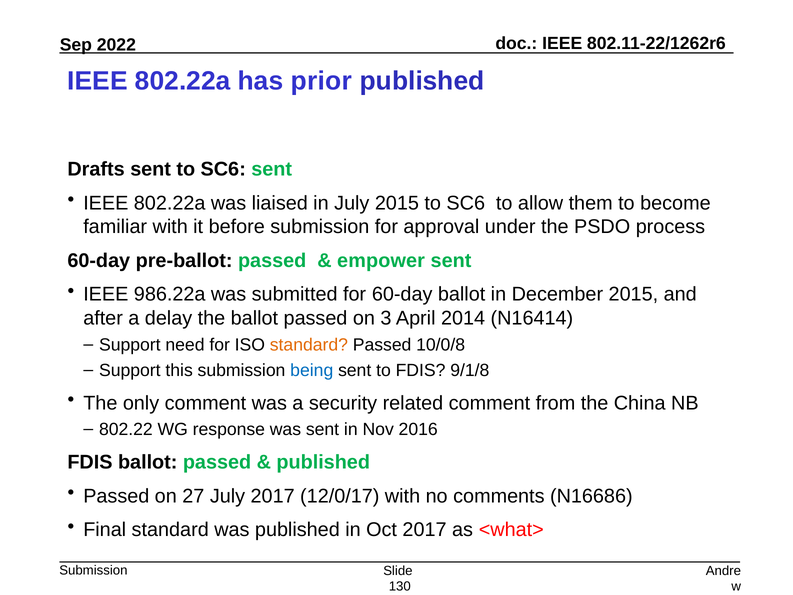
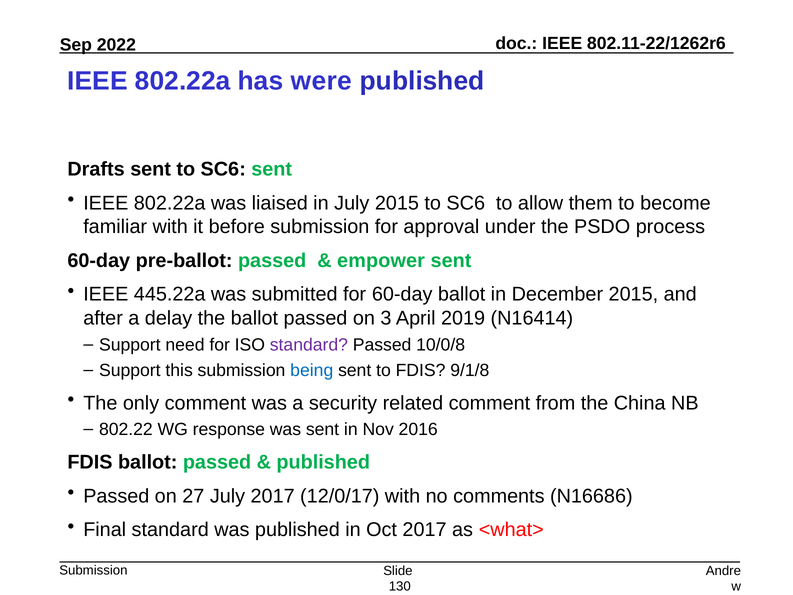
prior: prior -> were
986.22a: 986.22a -> 445.22a
2014: 2014 -> 2019
standard at (309, 345) colour: orange -> purple
